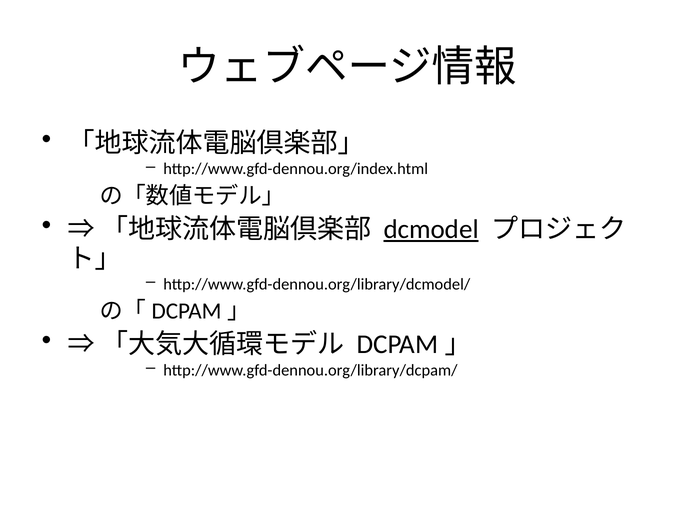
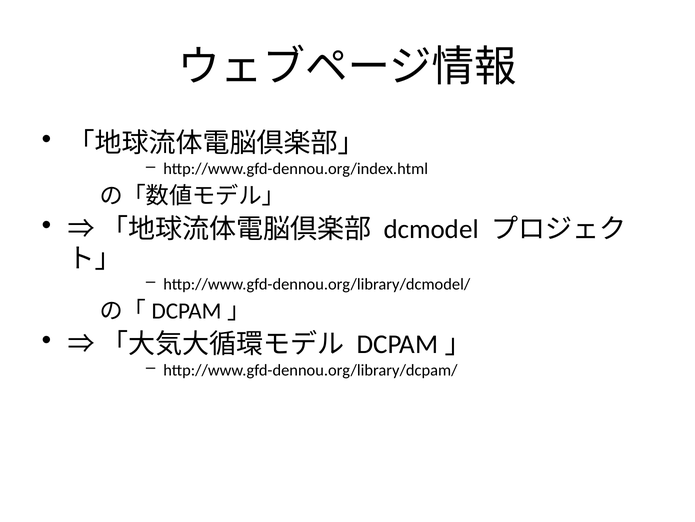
dcmodel underline: present -> none
